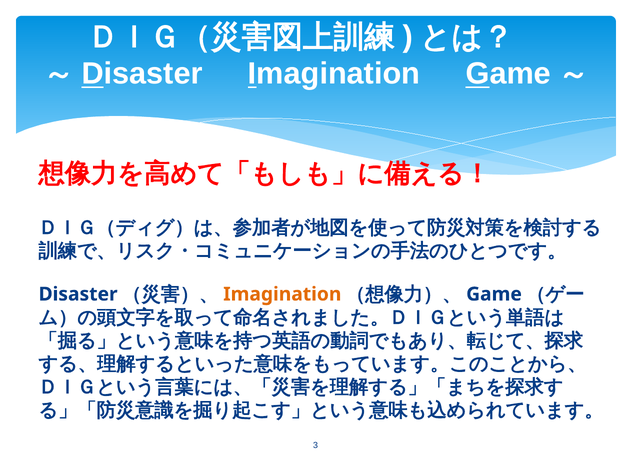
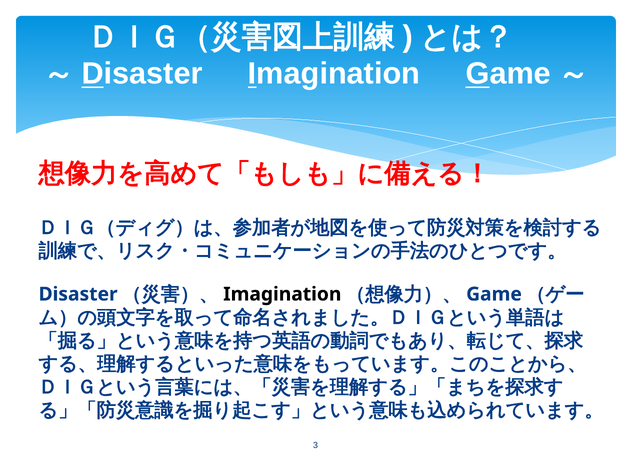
Imagination at (282, 294) colour: orange -> black
